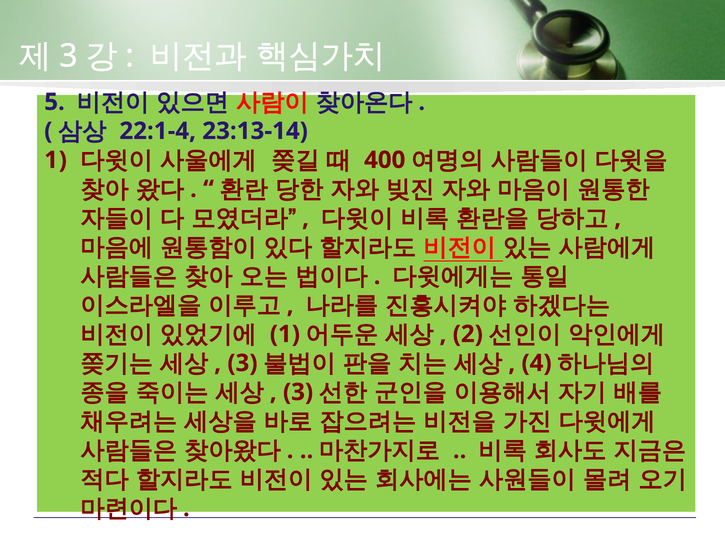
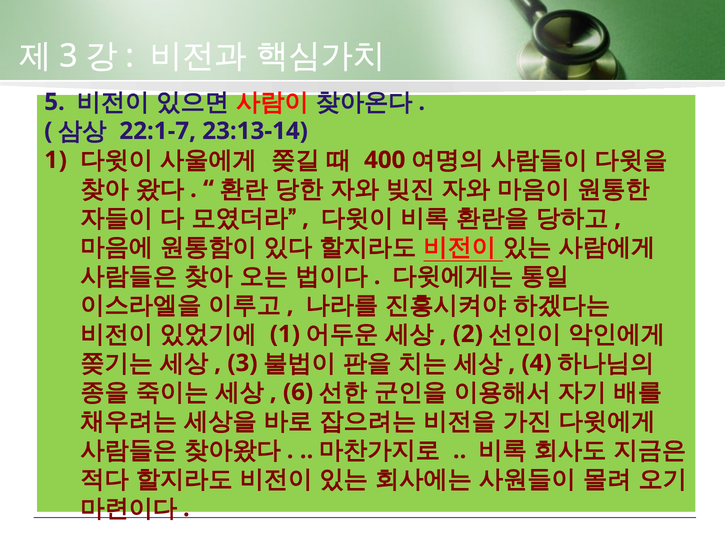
22:1-4: 22:1-4 -> 22:1-7
3 at (298, 392): 3 -> 6
